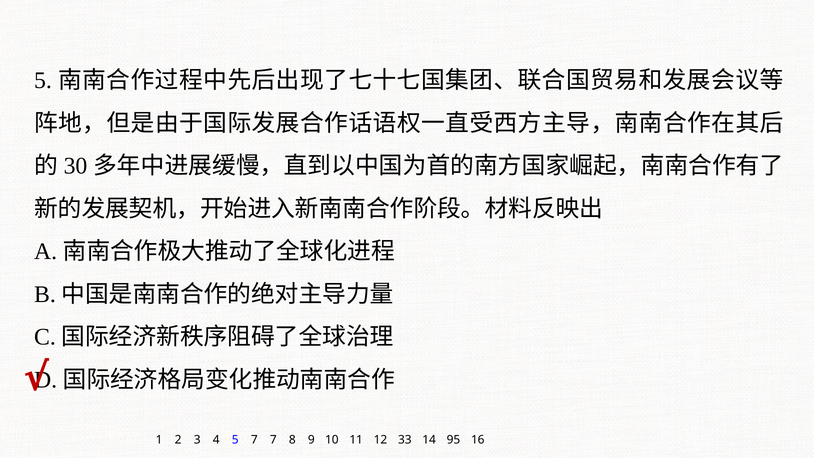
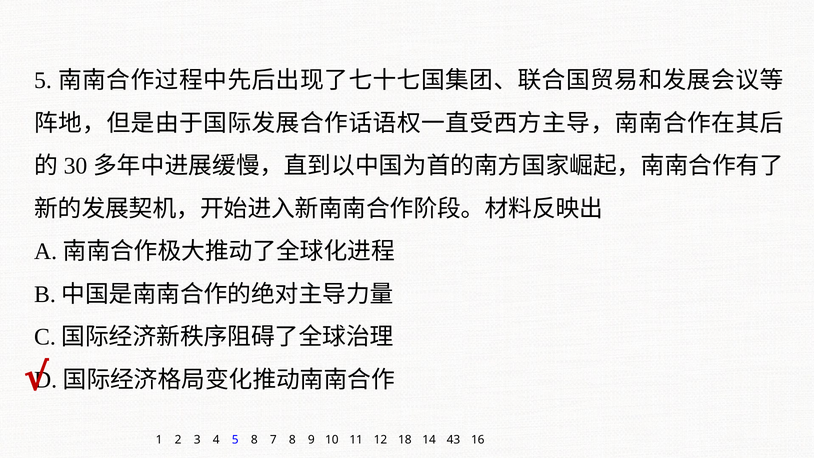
5 7: 7 -> 8
33: 33 -> 18
95: 95 -> 43
